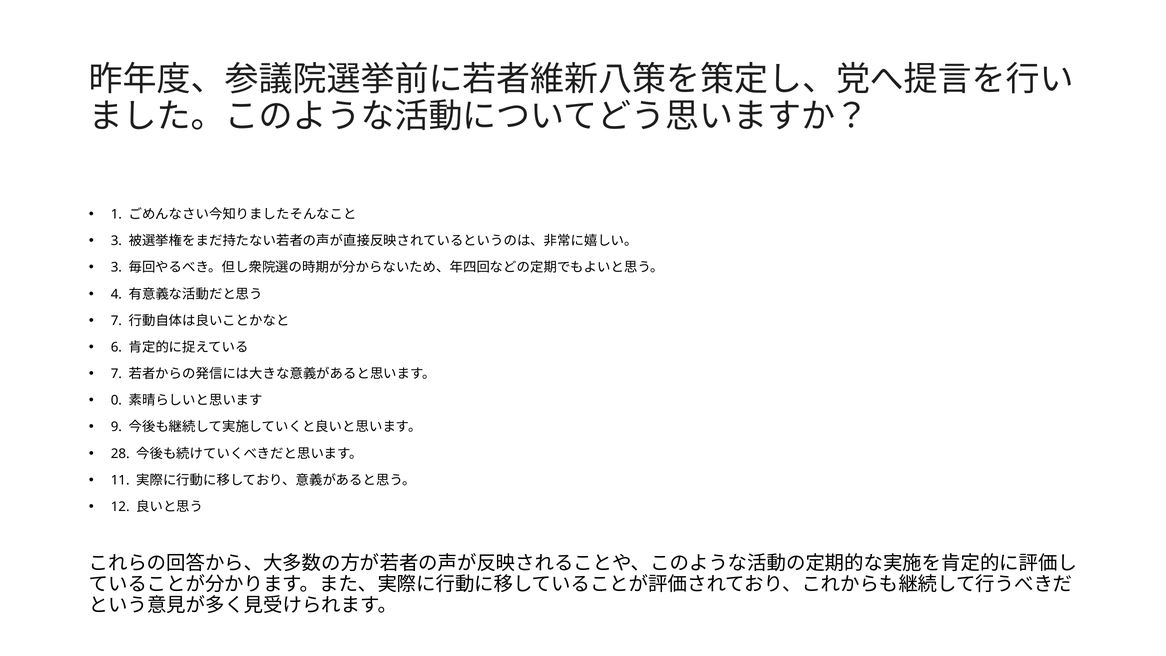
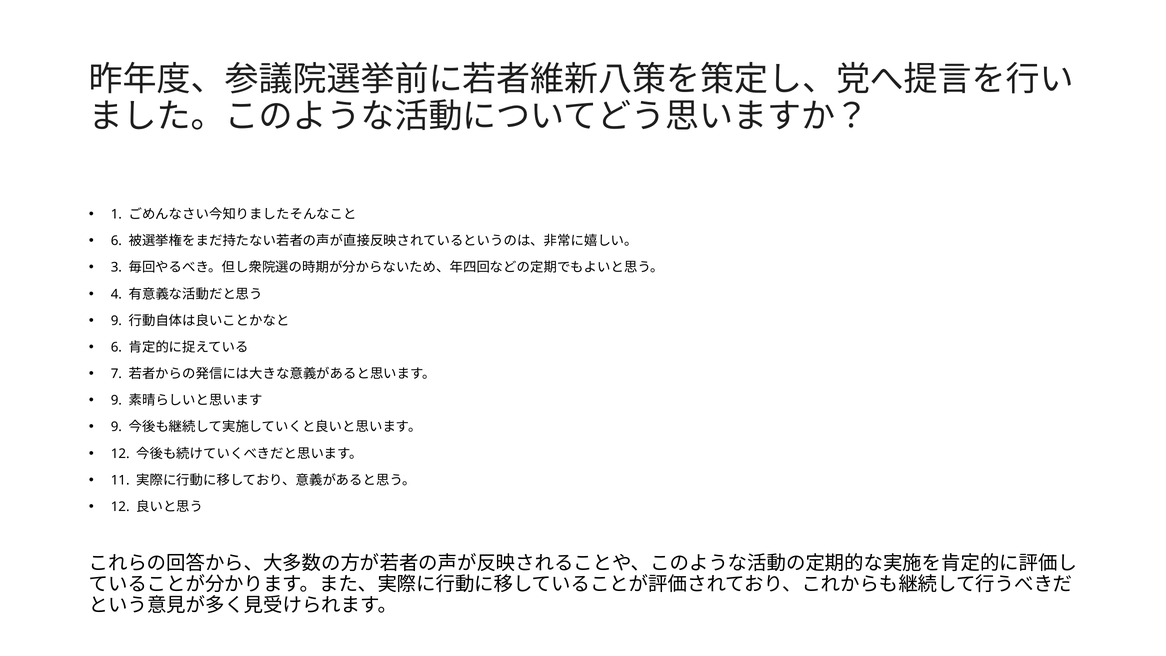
3 at (116, 241): 3 -> 6
7 at (116, 321): 7 -> 9
0 at (116, 400): 0 -> 9
28 at (120, 454): 28 -> 12
